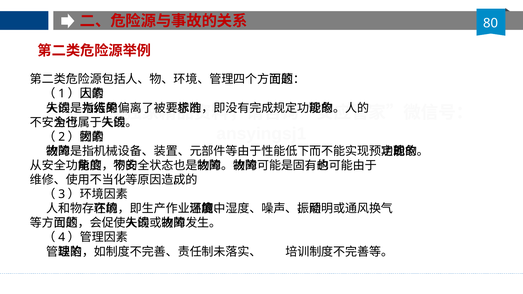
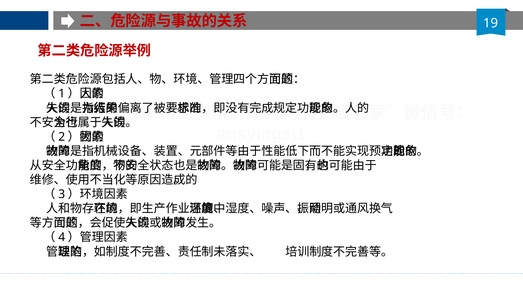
80: 80 -> 19
